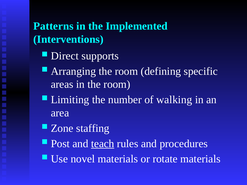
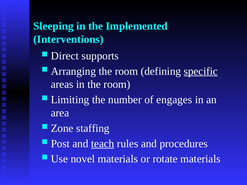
Patterns: Patterns -> Sleeping
specific underline: none -> present
walking: walking -> engages
